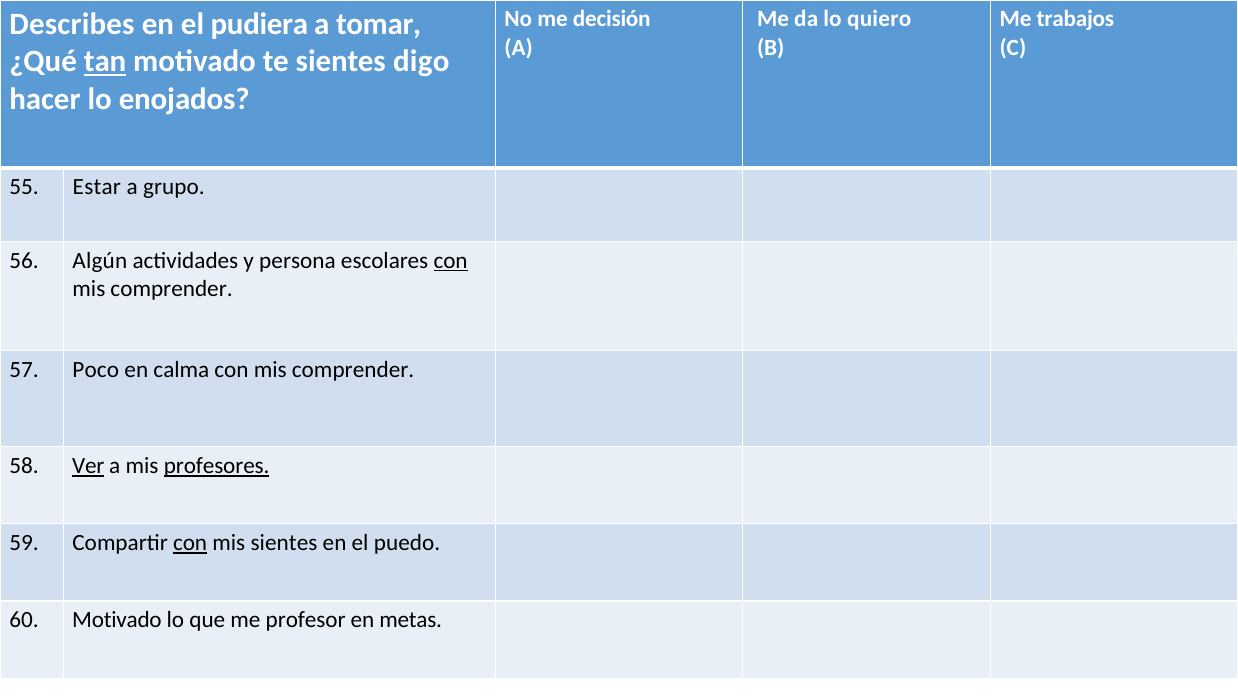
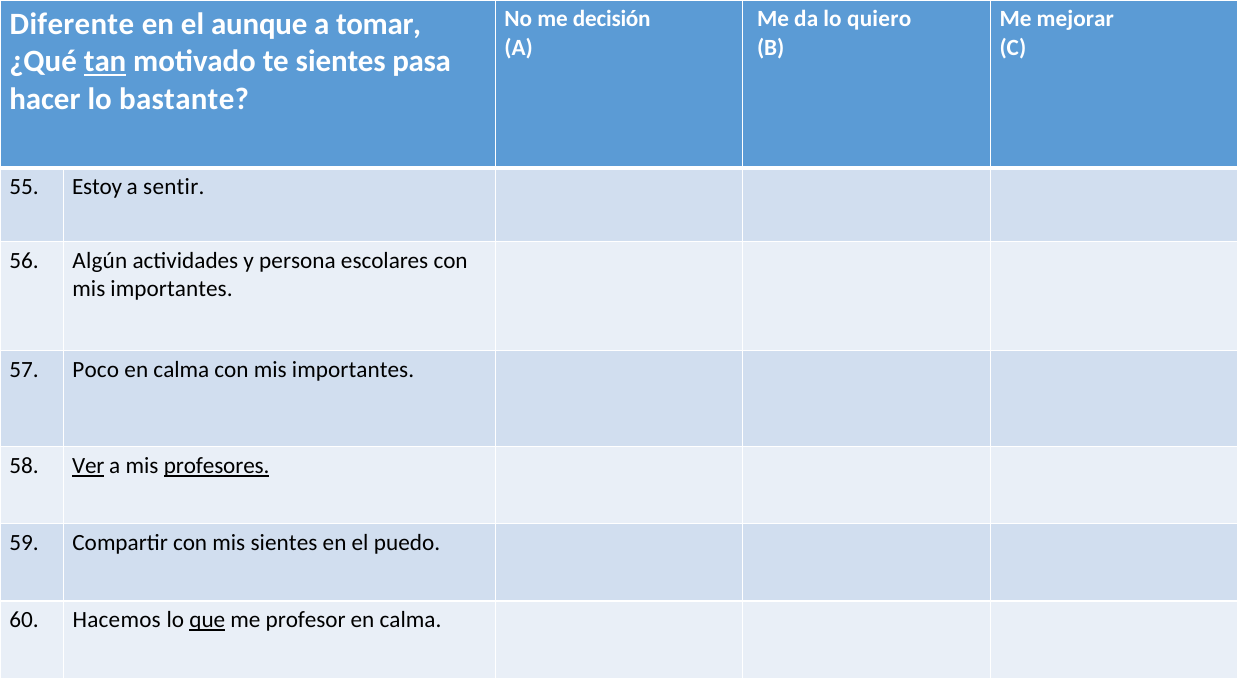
trabajos: trabajos -> mejorar
Describes: Describes -> Diferente
pudiera: pudiera -> aunque
digo: digo -> pasa
enojados: enojados -> bastante
Estar: Estar -> Estoy
grupo: grupo -> sentir
con at (451, 260) underline: present -> none
comprender at (172, 289): comprender -> importantes
comprender at (353, 369): comprender -> importantes
con at (190, 542) underline: present -> none
60 Motivado: Motivado -> Hacemos
que underline: none -> present
metas at (411, 620): metas -> calma
